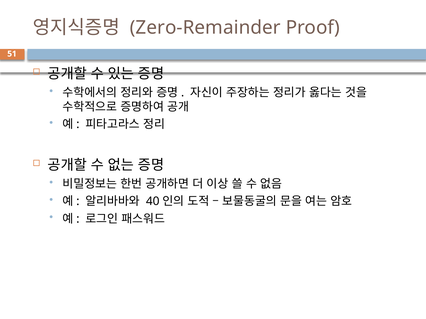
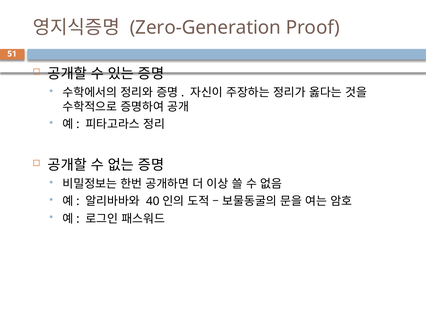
Zero-Remainder: Zero-Remainder -> Zero-Generation
